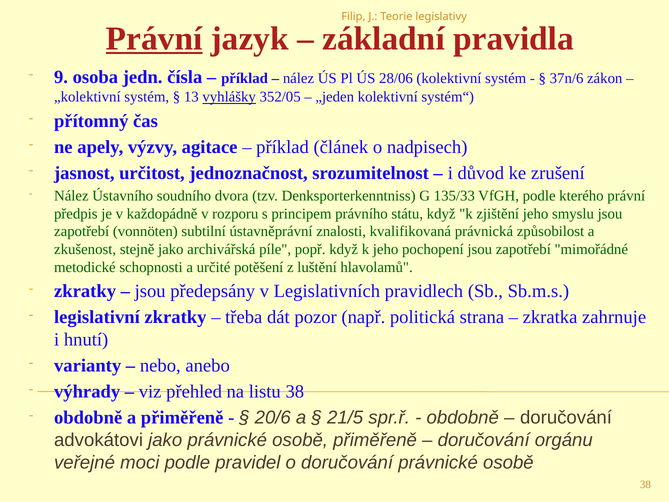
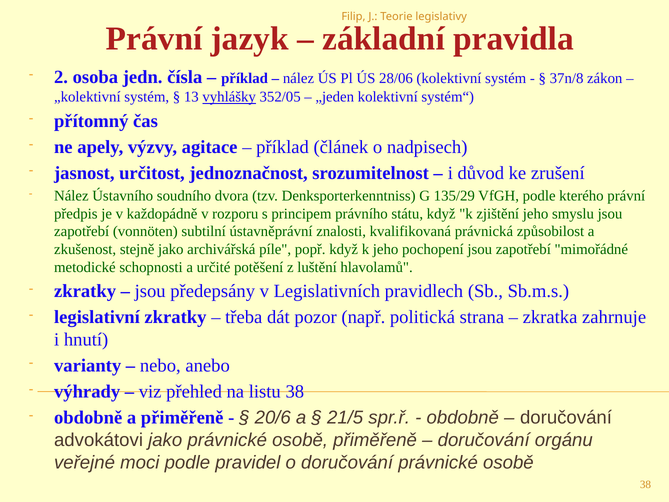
Právní at (154, 39) underline: present -> none
9: 9 -> 2
37n/6: 37n/6 -> 37n/8
135/33: 135/33 -> 135/29
